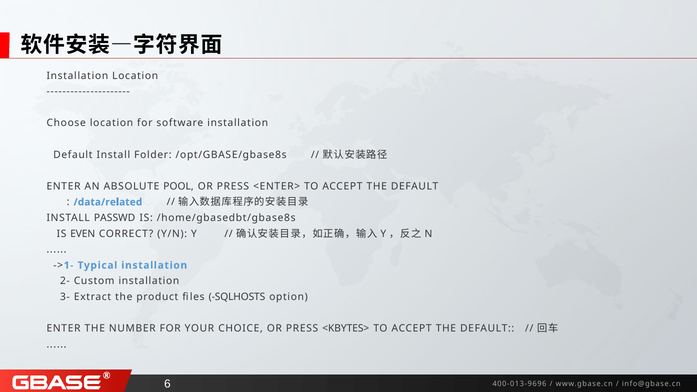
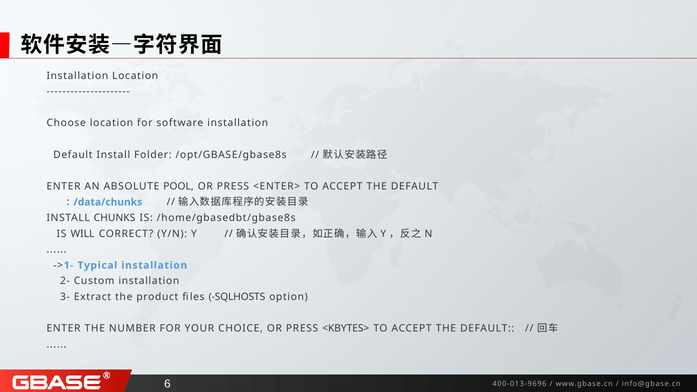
/data/related: /data/related -> /data/chunks
PASSWD: PASSWD -> CHUNKS
EVEN: EVEN -> WILL
